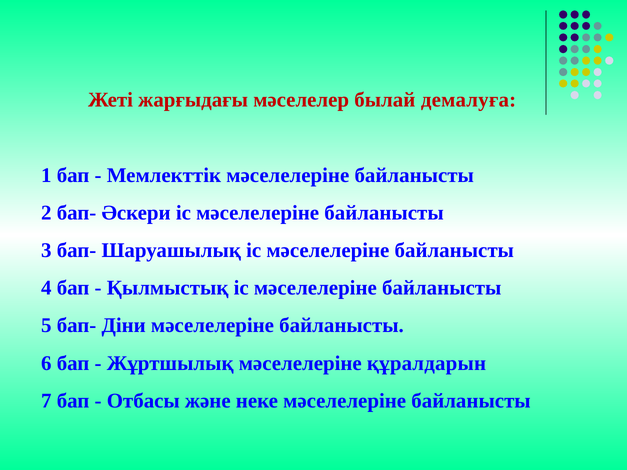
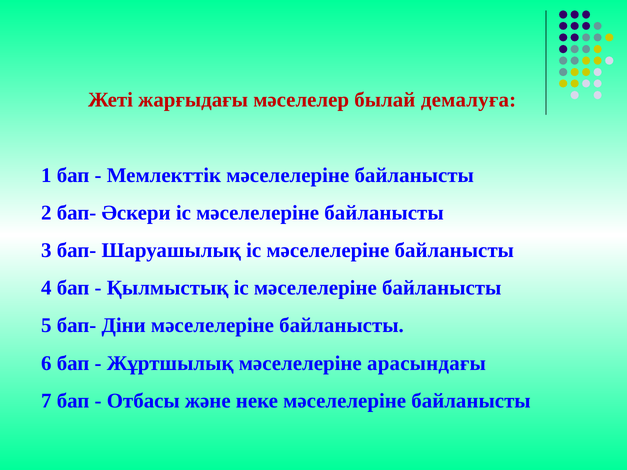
құралдарын: құралдарын -> арасындағы
